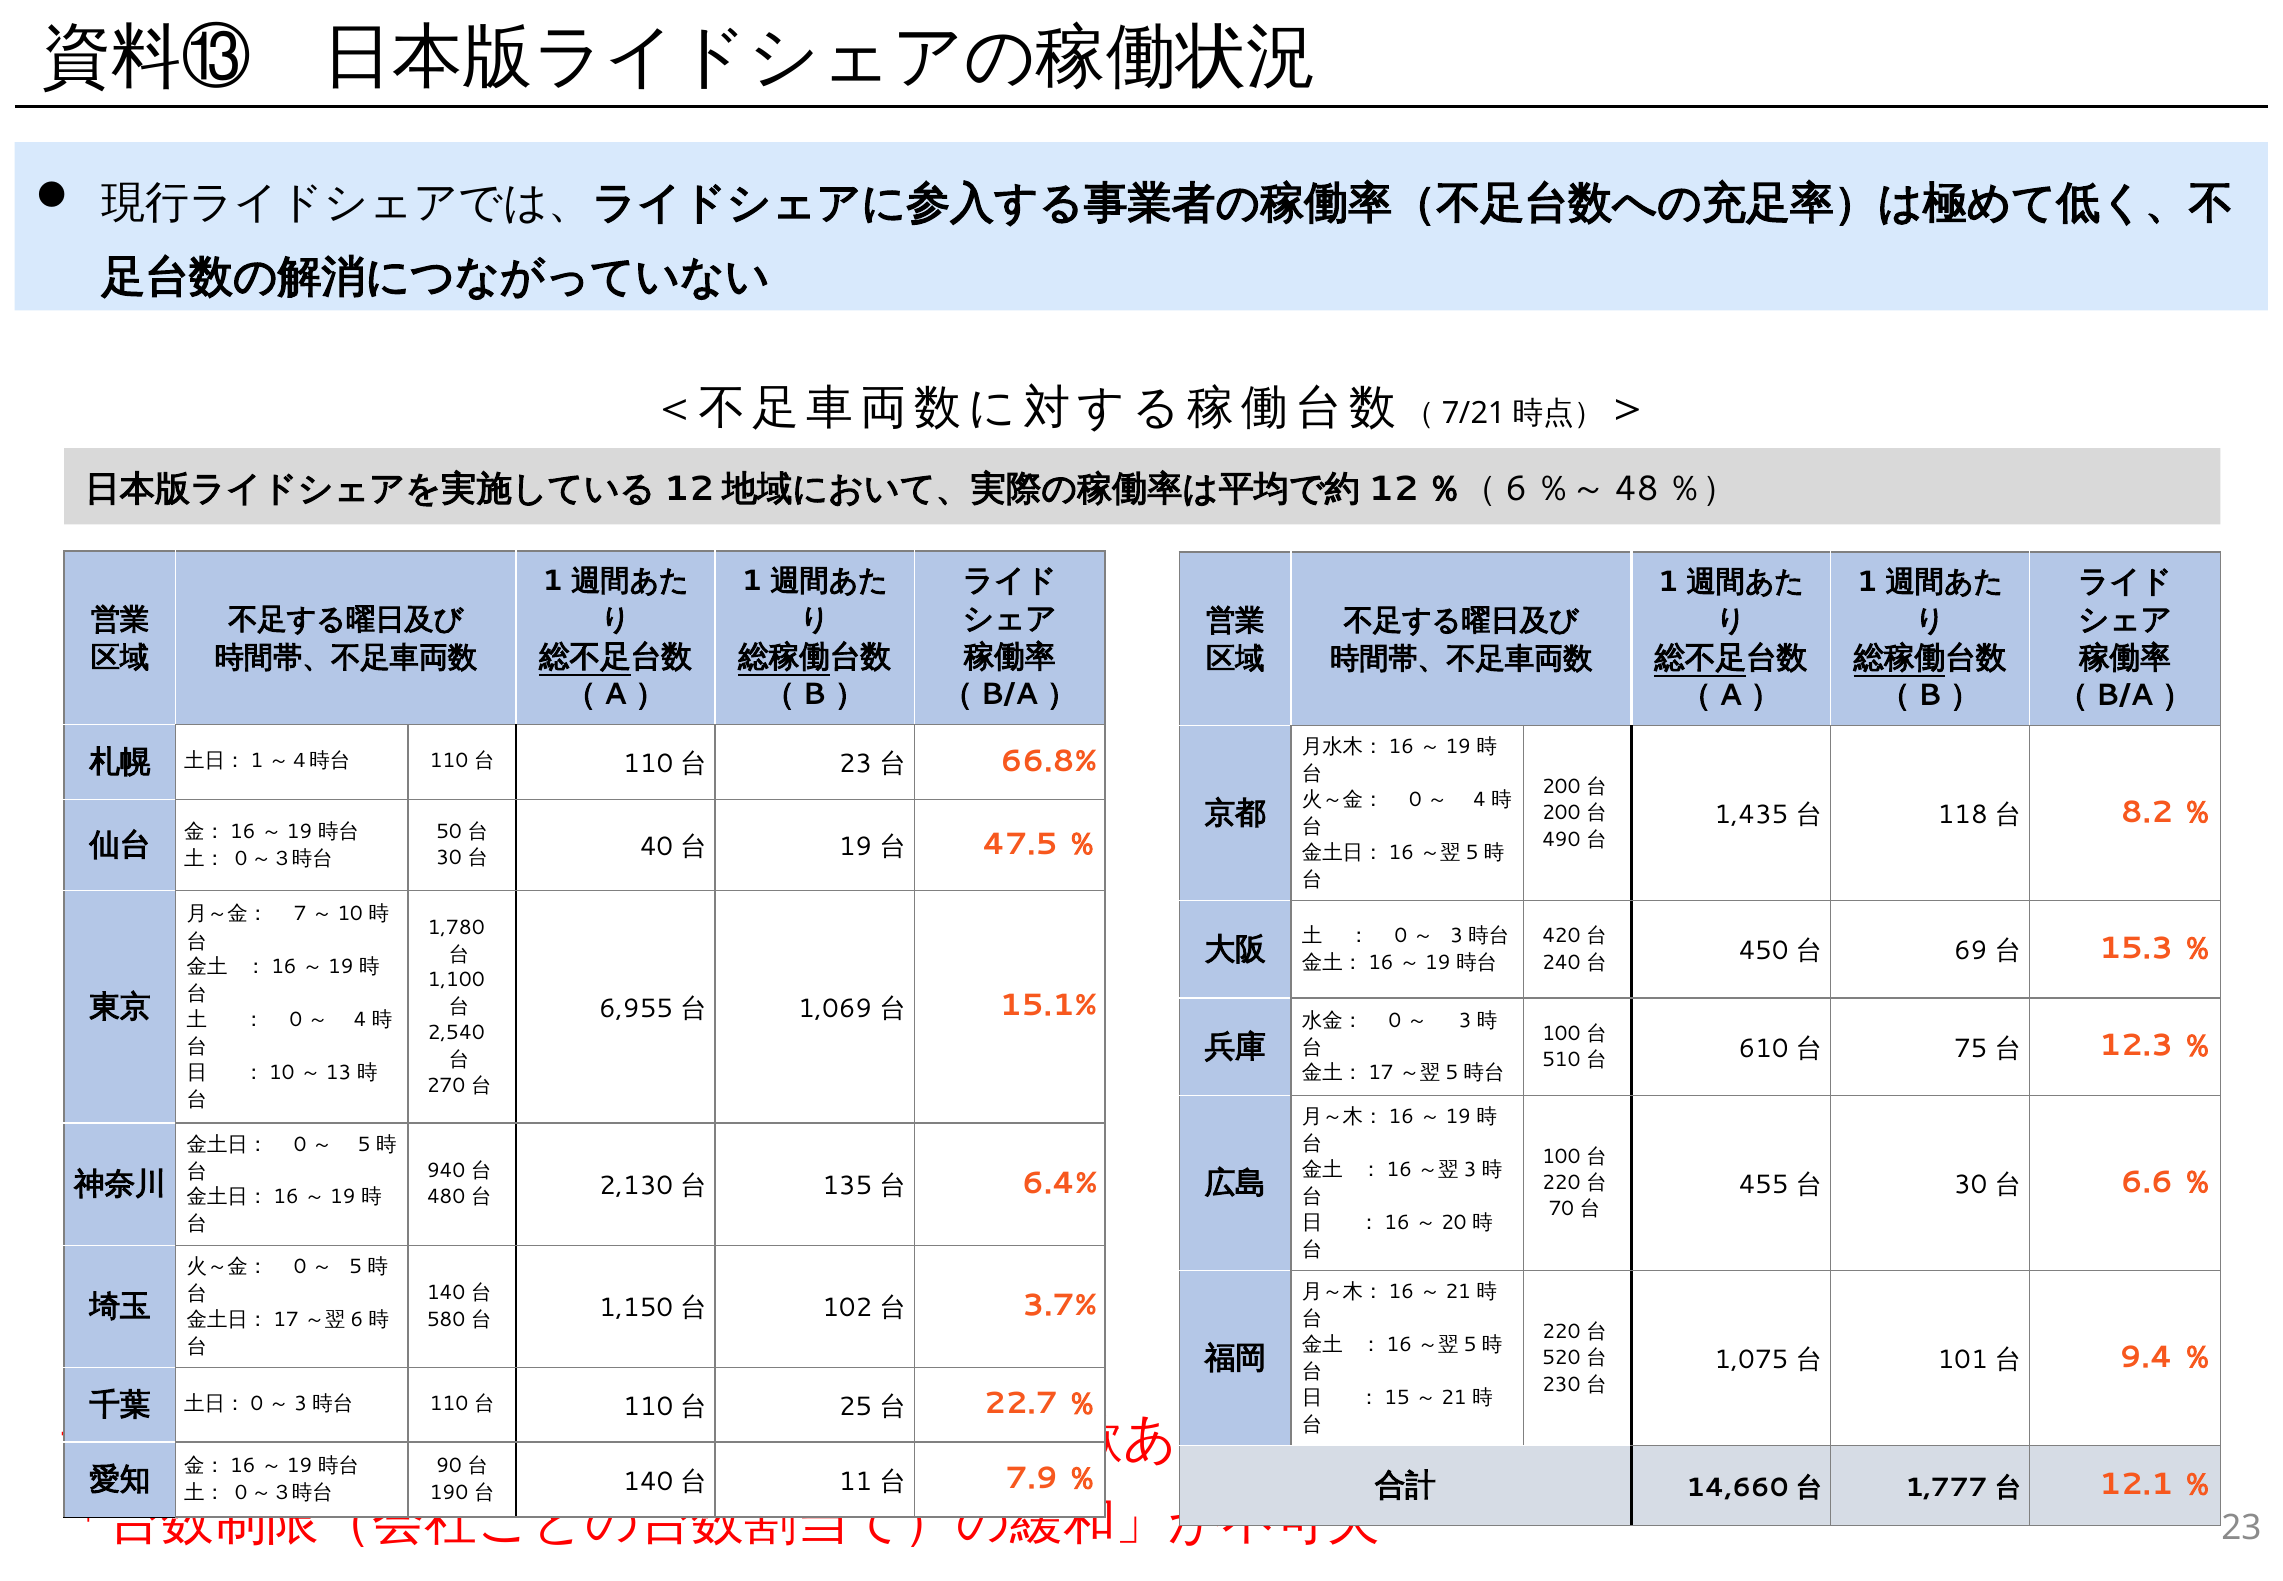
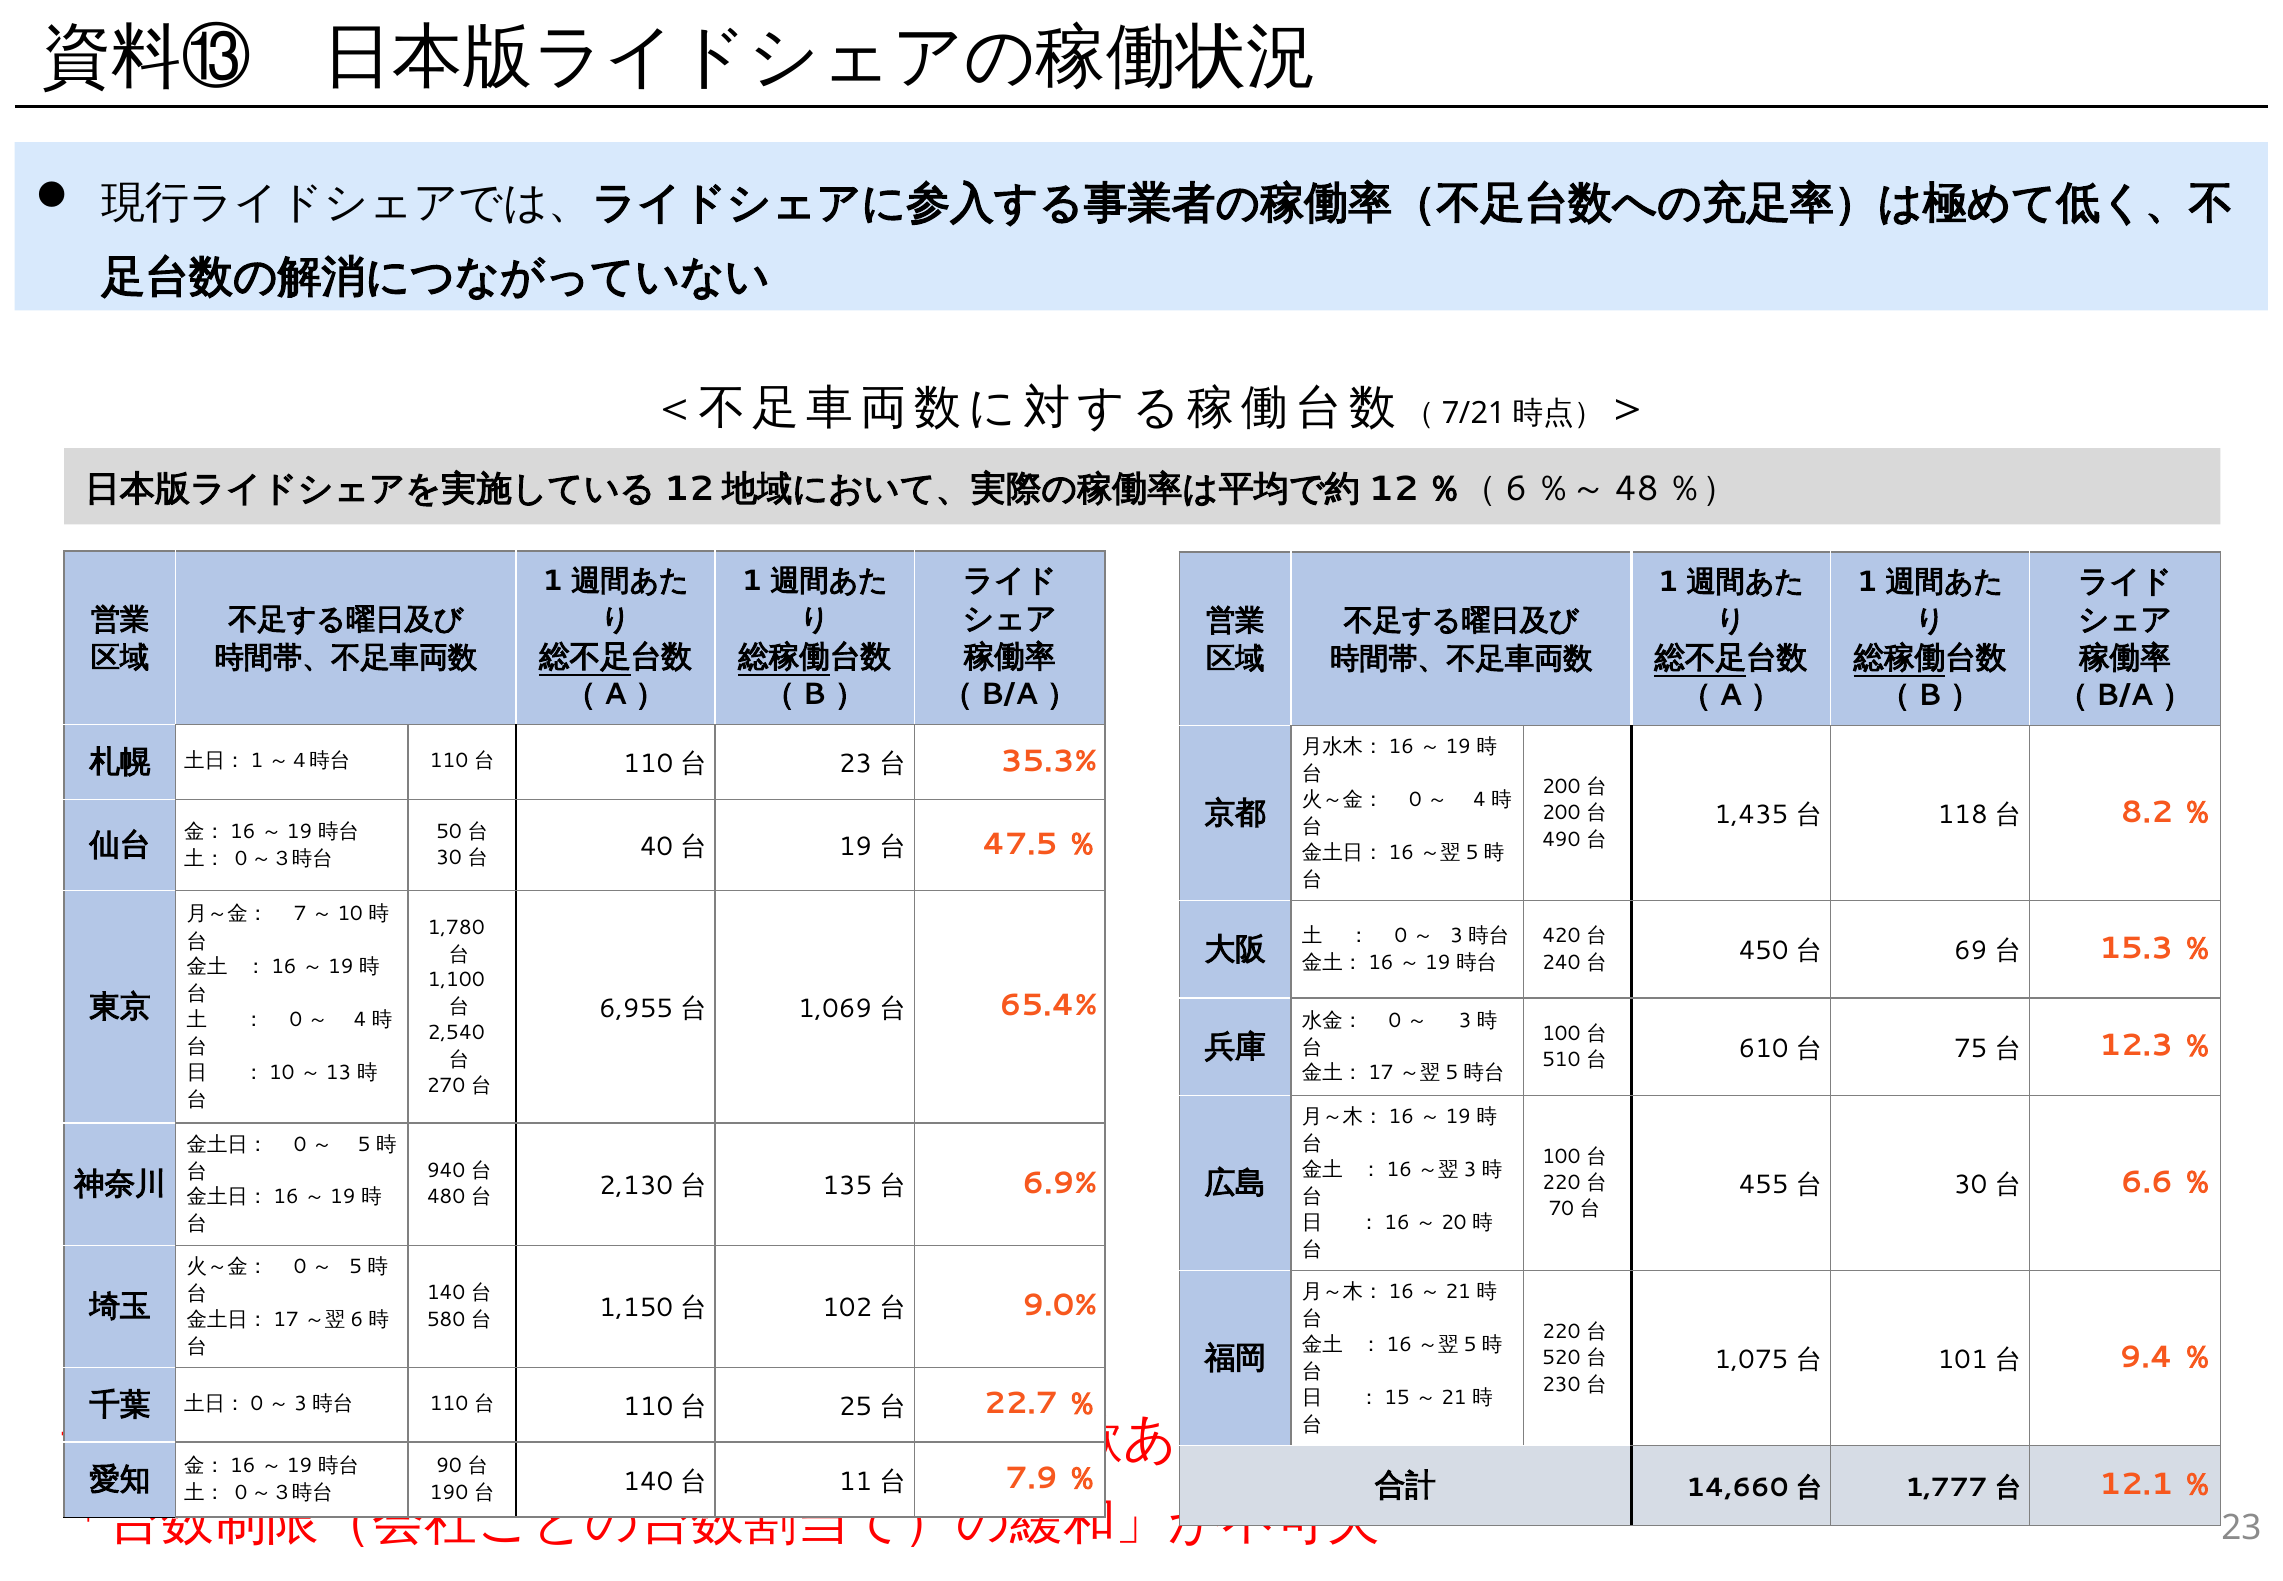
66.8%: 66.8% -> 35.3%
15.1%: 15.1% -> 65.4%
6.4%: 6.4% -> 6.9%
3.7%: 3.7% -> 9.0%
